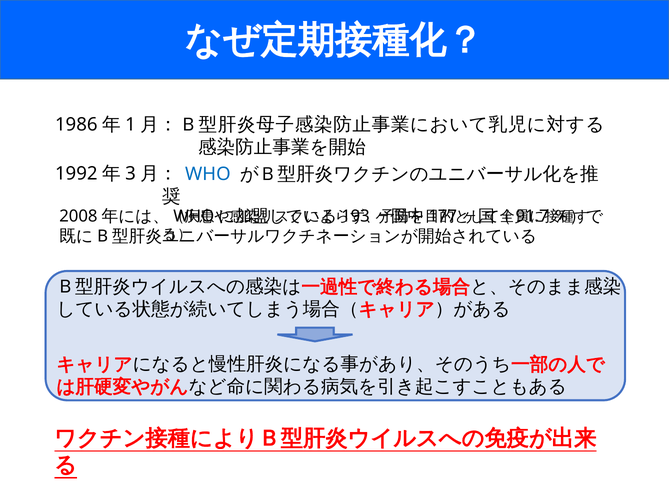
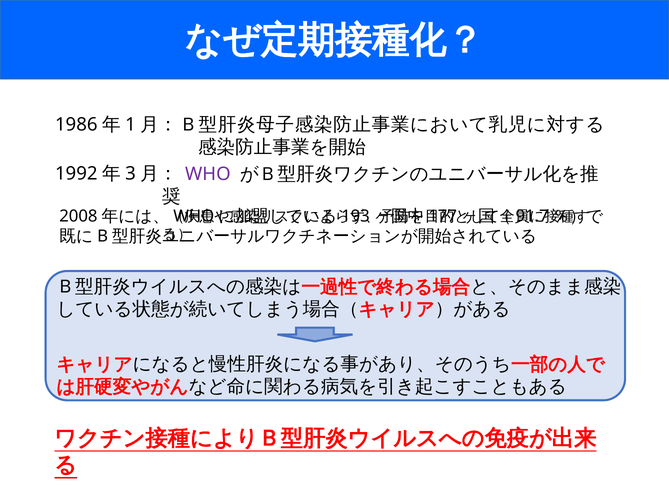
WHO colour: blue -> purple
